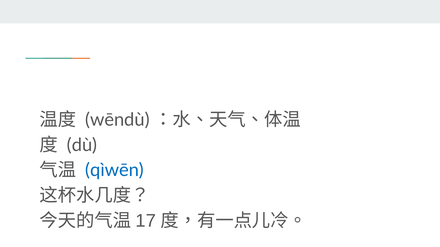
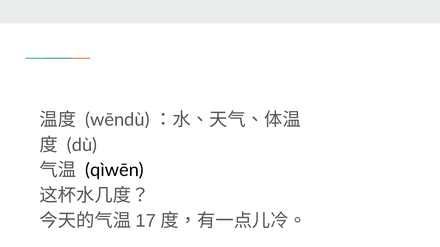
qìwēn colour: blue -> black
